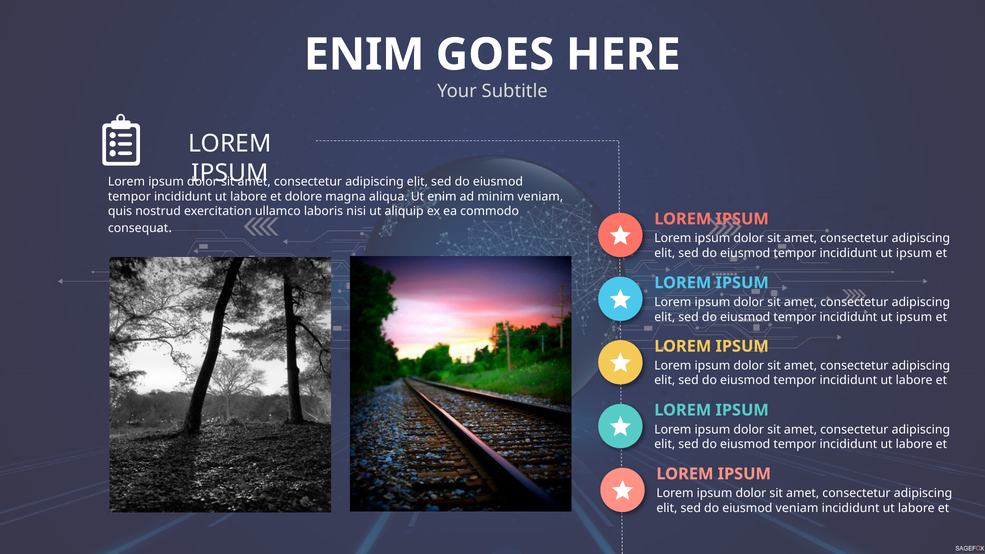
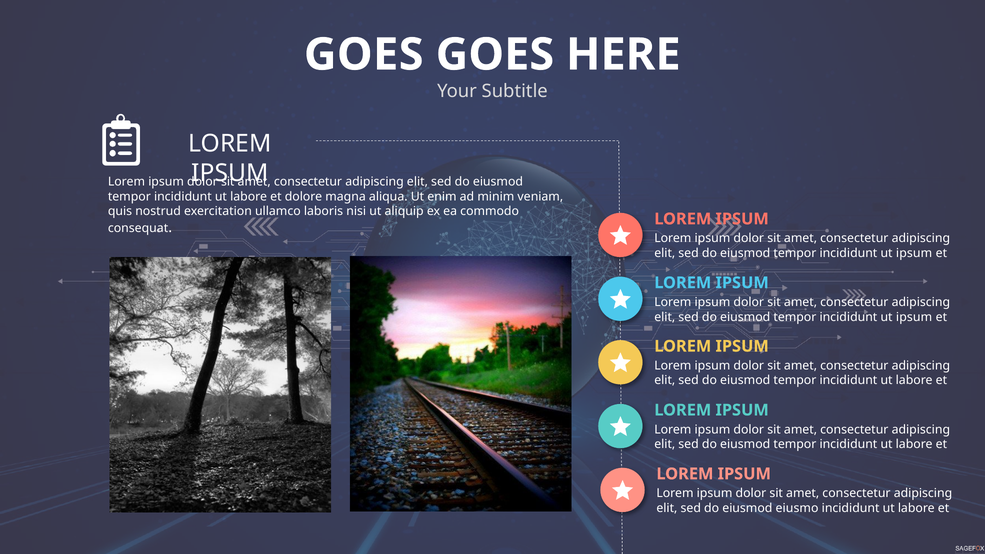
ENIM at (364, 55): ENIM -> GOES
eiusmod veniam: veniam -> eiusmo
